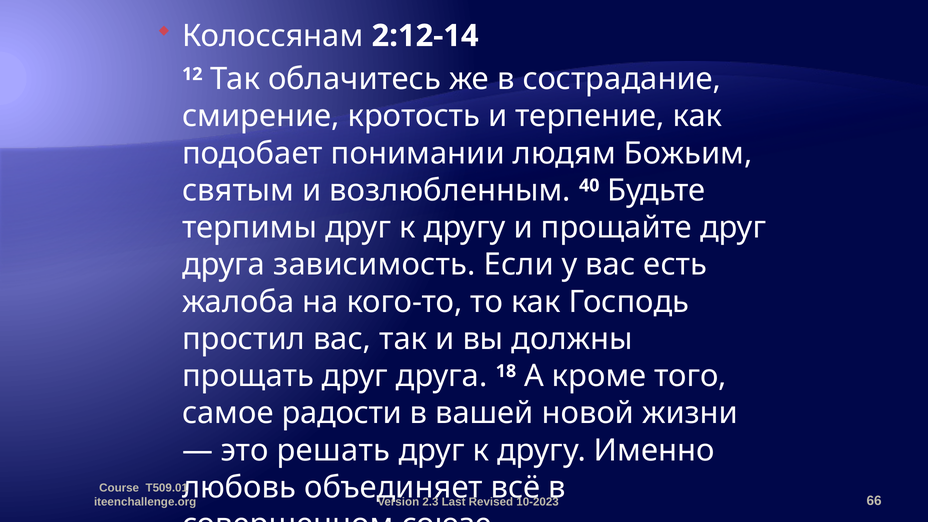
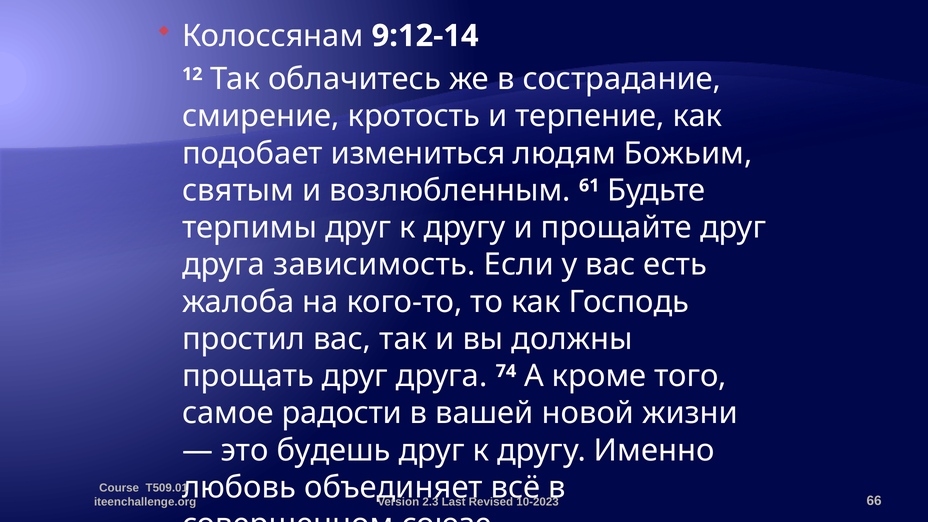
2:12-14: 2:12-14 -> 9:12-14
понимании: понимании -> измениться
40: 40 -> 61
18: 18 -> 74
решать: решать -> будешь
